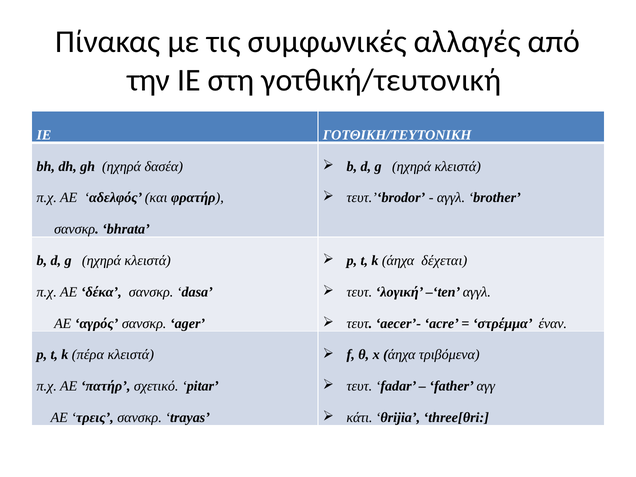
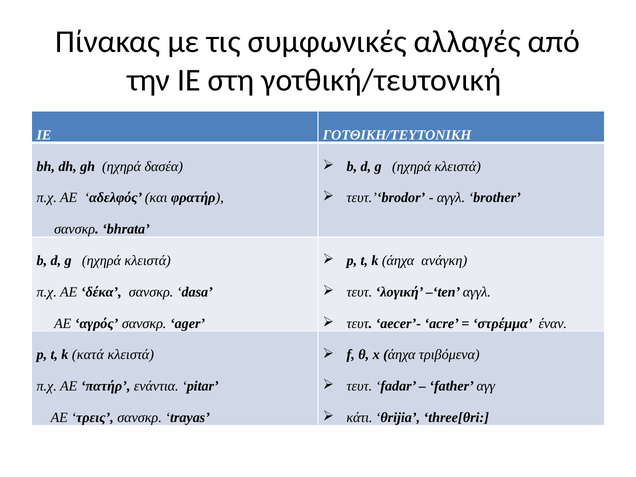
δέχεται: δέχεται -> ανάγκη
πέρα: πέρα -> κατά
σχετικό: σχετικό -> ενάντια
